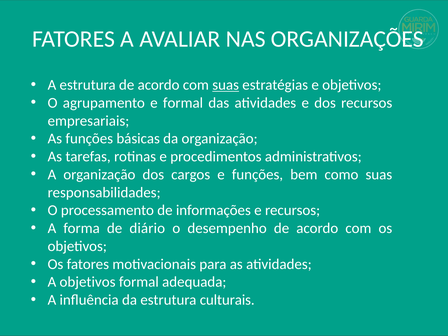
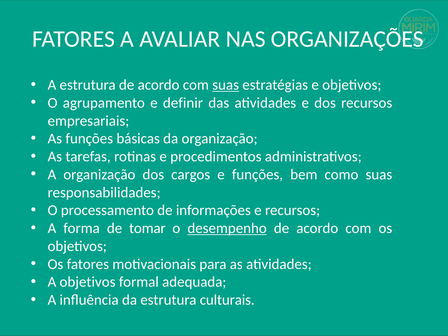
e formal: formal -> definir
diário: diário -> tomar
desempenho underline: none -> present
